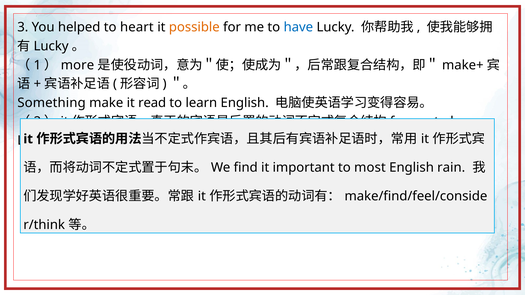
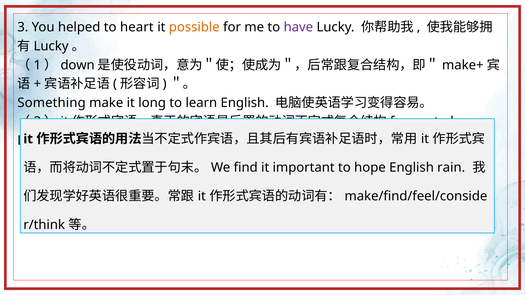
have at (298, 27) colour: blue -> purple
more: more -> down
read: read -> long
most: most -> hope
